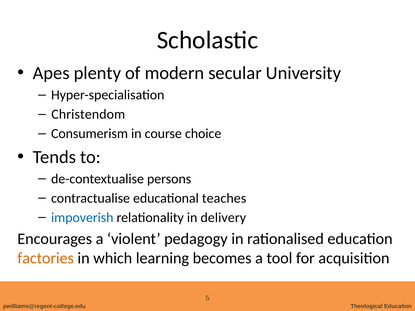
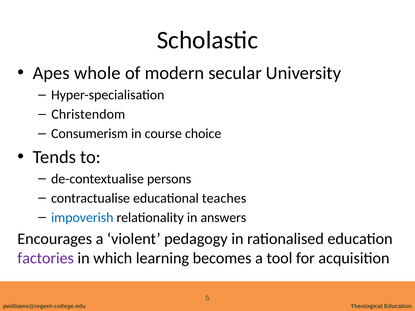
plenty: plenty -> whole
delivery: delivery -> answers
factories colour: orange -> purple
